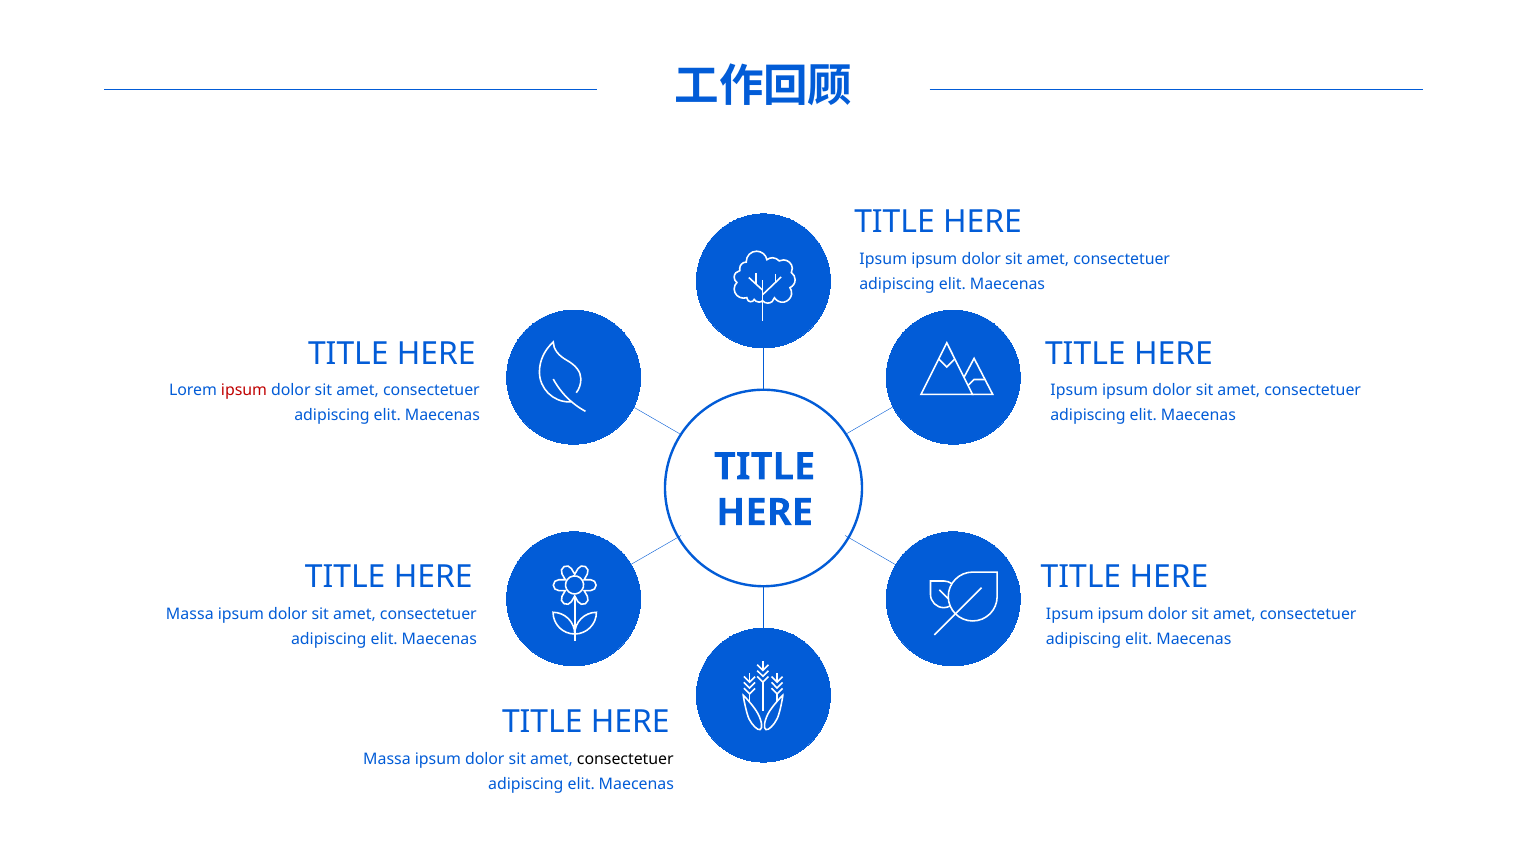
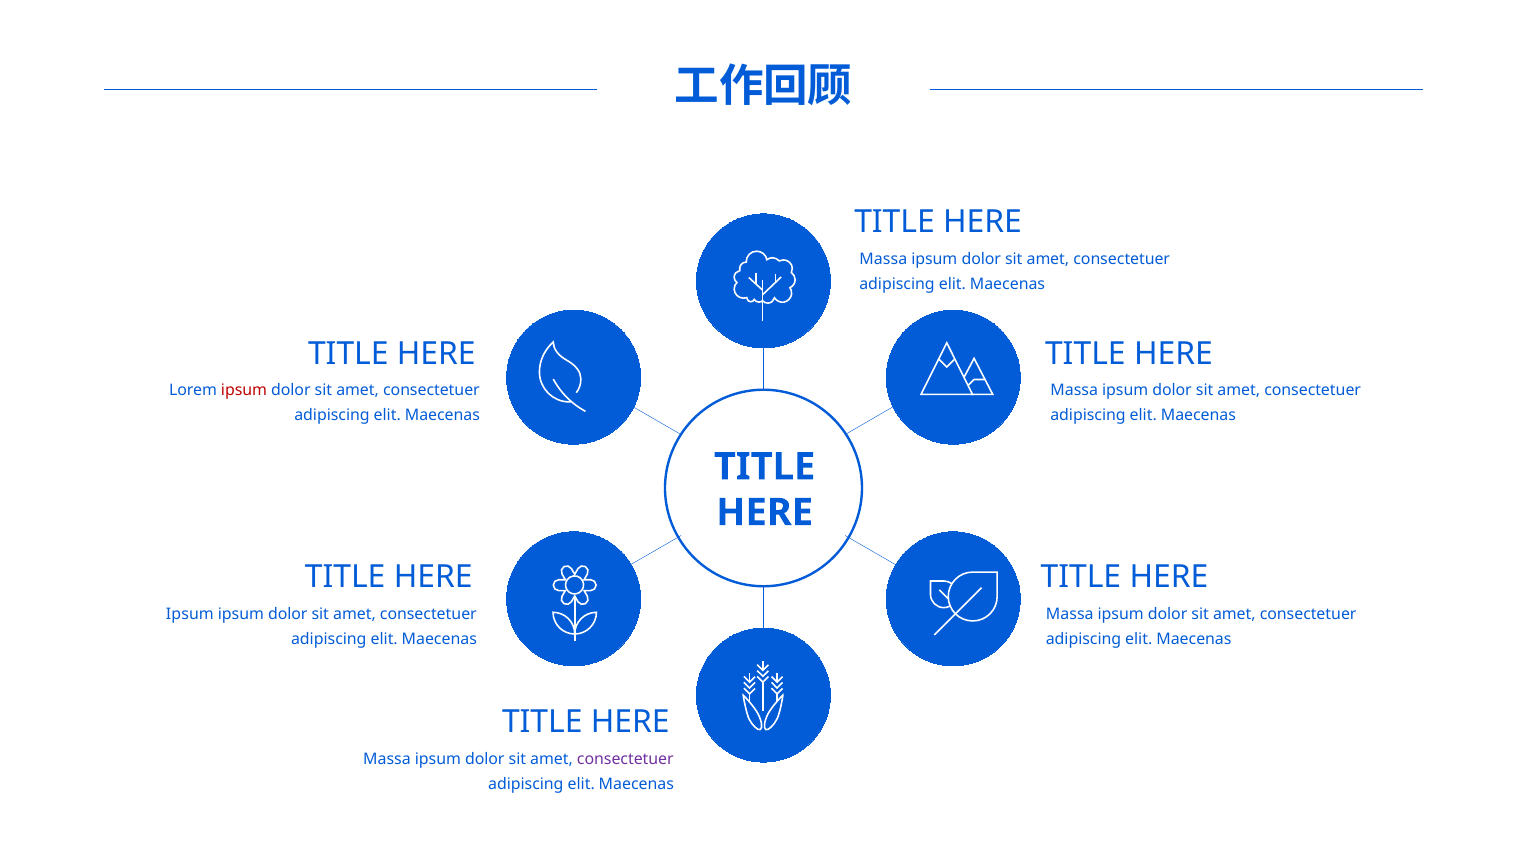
Ipsum at (883, 259): Ipsum -> Massa
Ipsum at (1074, 391): Ipsum -> Massa
Massa at (190, 614): Massa -> Ipsum
Ipsum at (1070, 614): Ipsum -> Massa
consectetuer at (625, 759) colour: black -> purple
